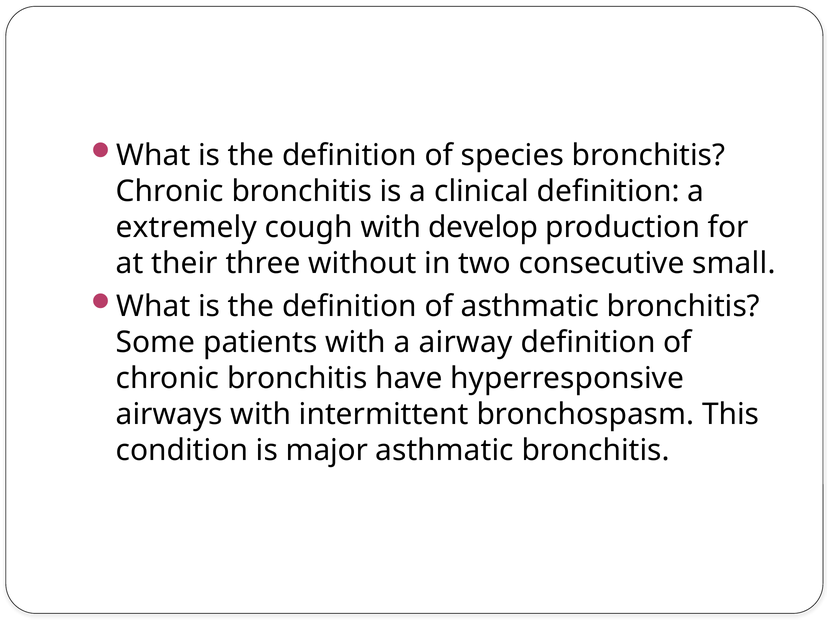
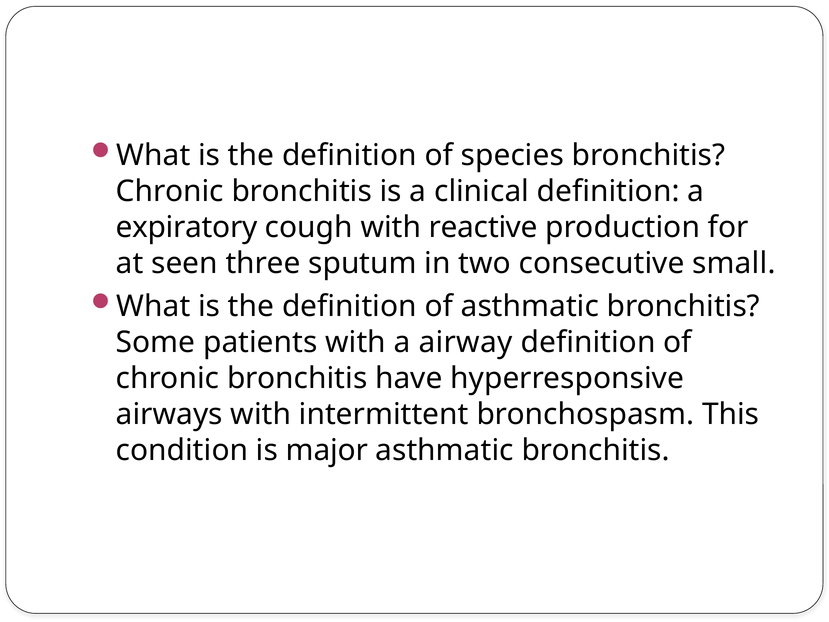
extremely: extremely -> expiratory
develop: develop -> reactive
their: their -> seen
without: without -> sputum
